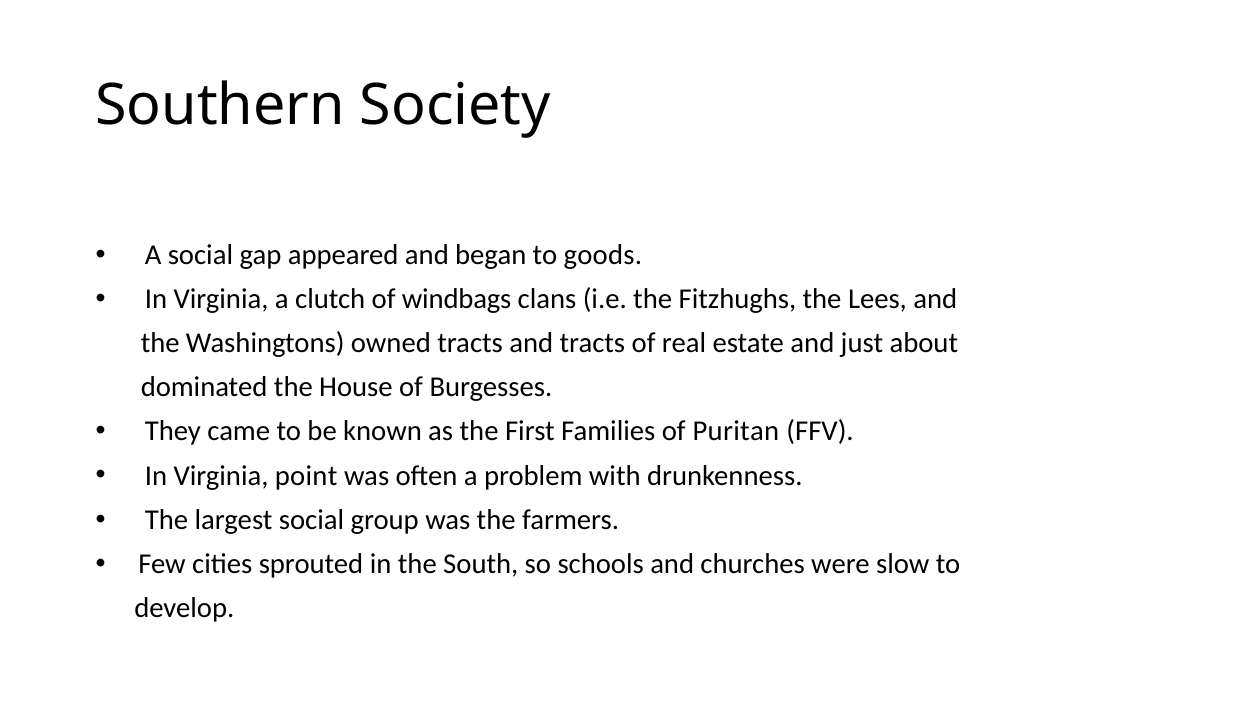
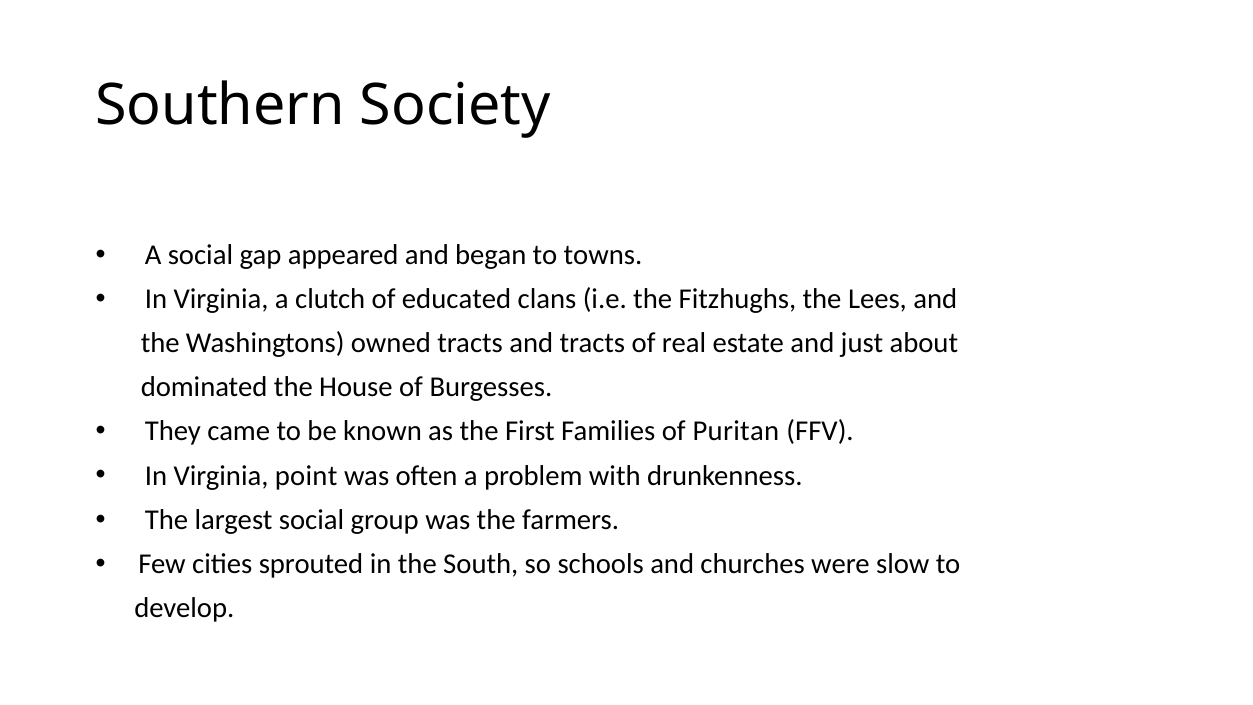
goods: goods -> towns
windbags: windbags -> educated
